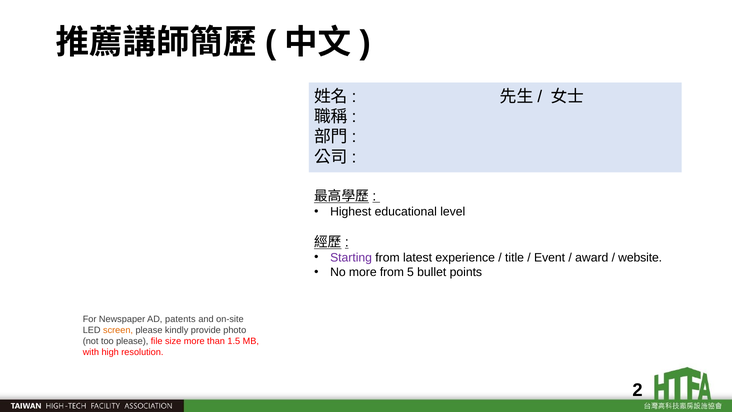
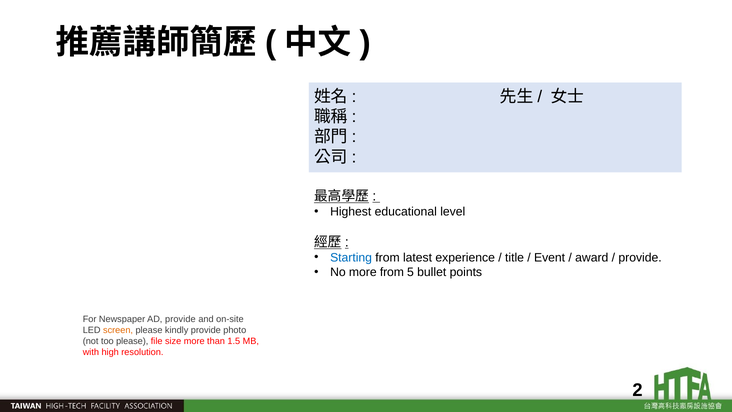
Starting colour: purple -> blue
website at (640, 257): website -> provide
AD patents: patents -> provide
